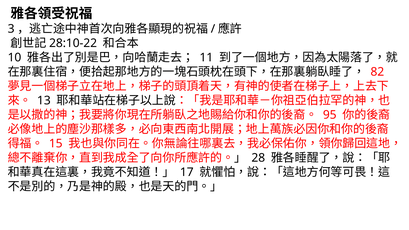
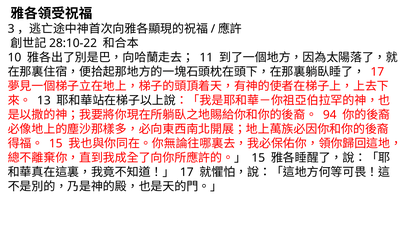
82 at (377, 72): 82 -> 17
95: 95 -> 94
28 at (258, 158): 28 -> 15
